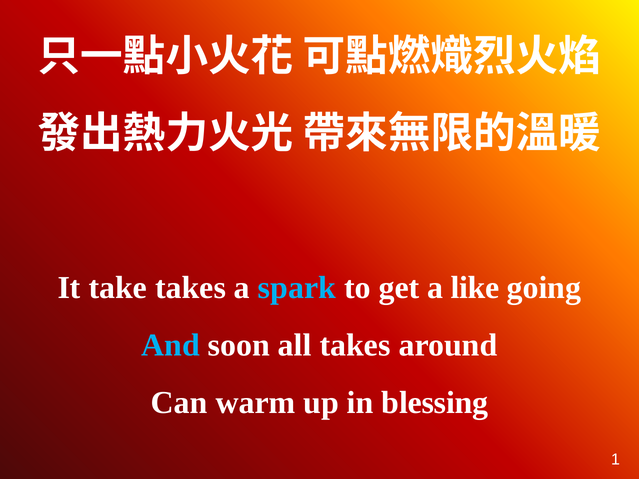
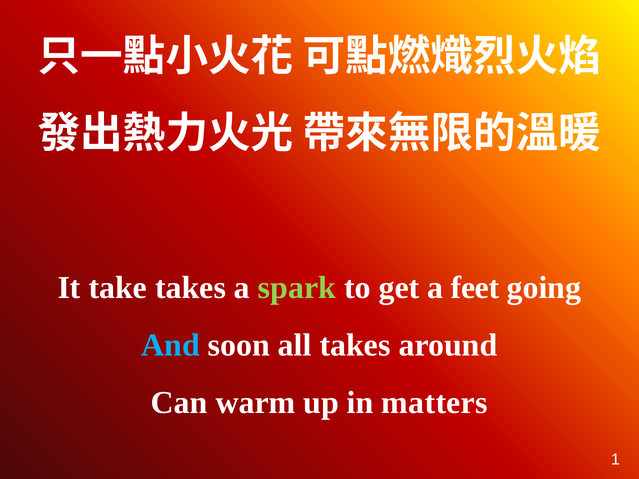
spark colour: light blue -> light green
like: like -> feet
blessing: blessing -> matters
